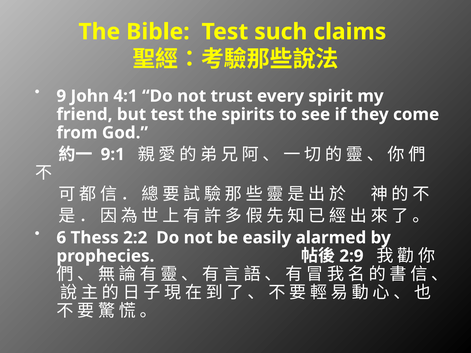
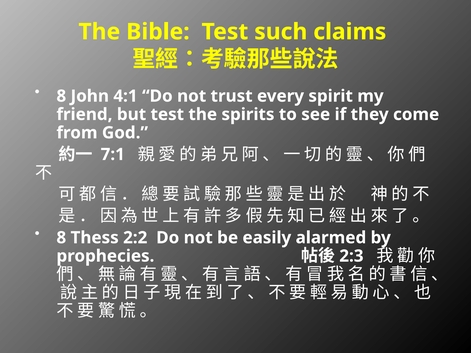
9 at (61, 96): 9 -> 8
9:1: 9:1 -> 7:1
6 at (61, 238): 6 -> 8
2:9: 2:9 -> 2:3
